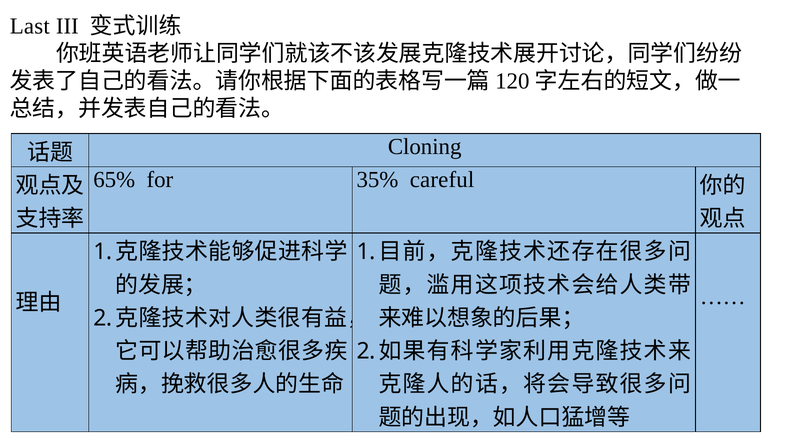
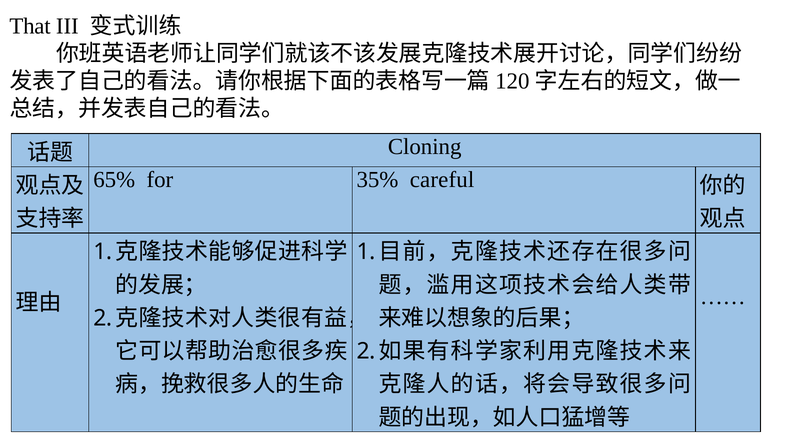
Last: Last -> That
